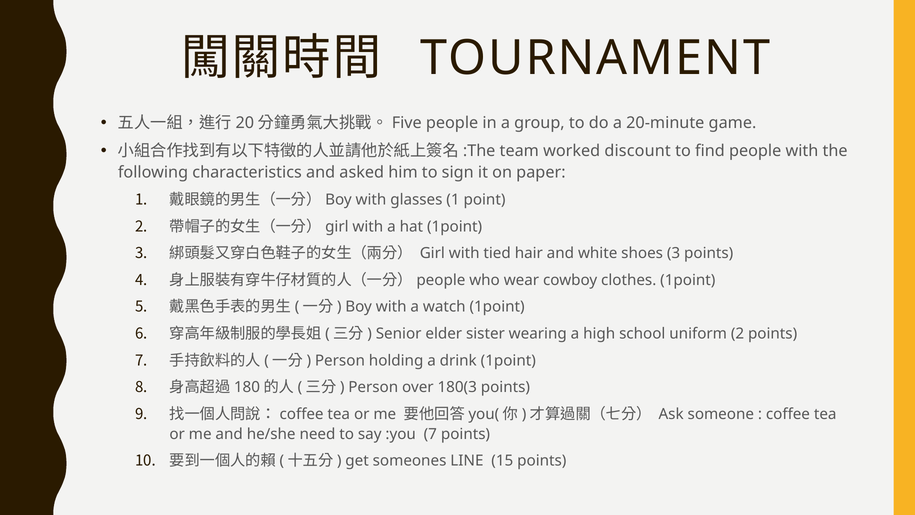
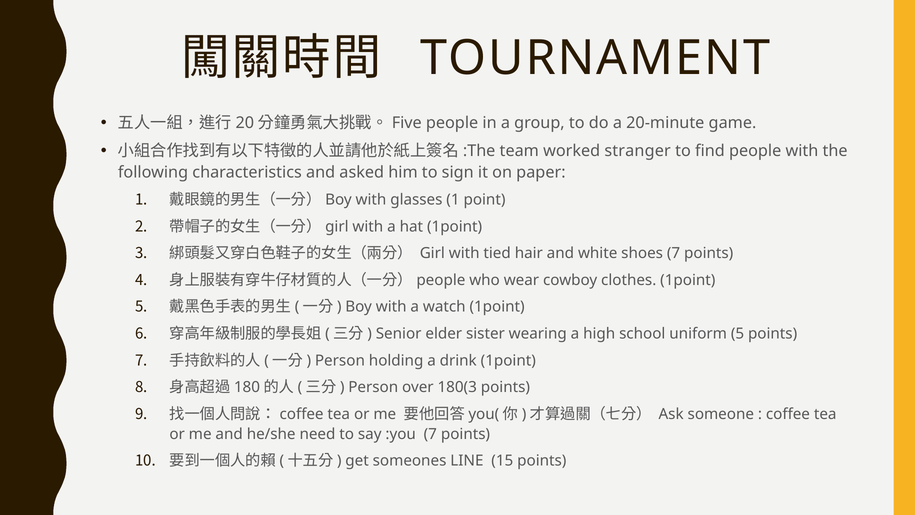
discount: discount -> stranger
shoes 3: 3 -> 7
uniform 2: 2 -> 5
